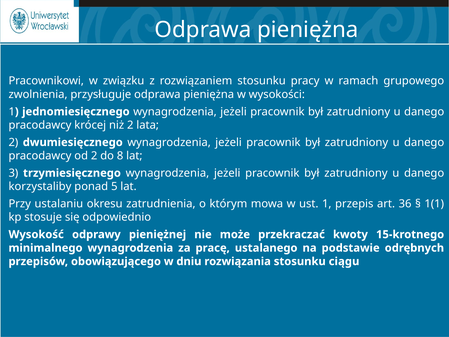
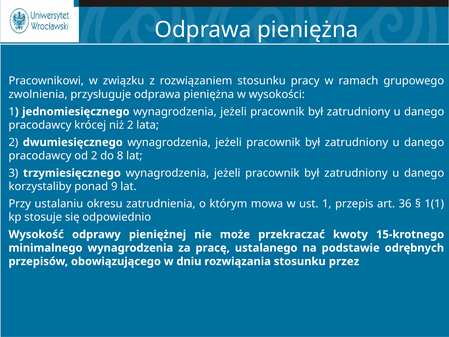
5: 5 -> 9
ciągu: ciągu -> przez
